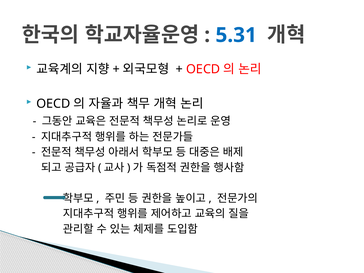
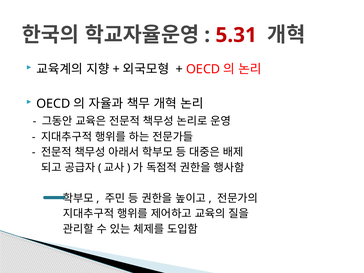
5.31 colour: blue -> red
